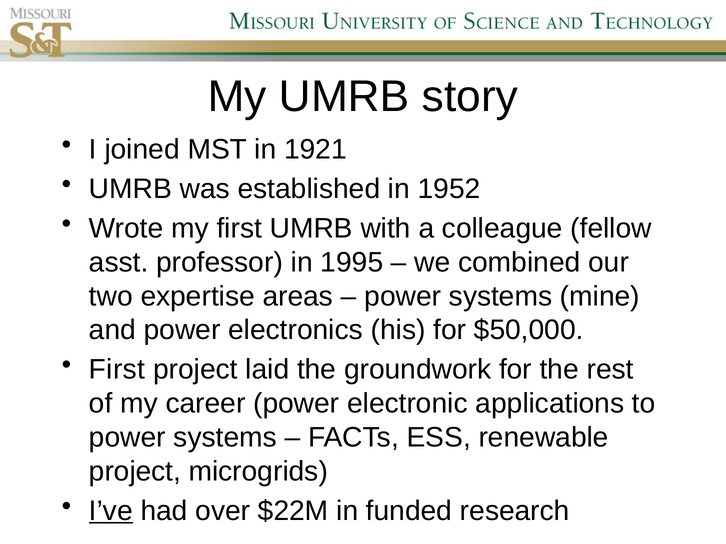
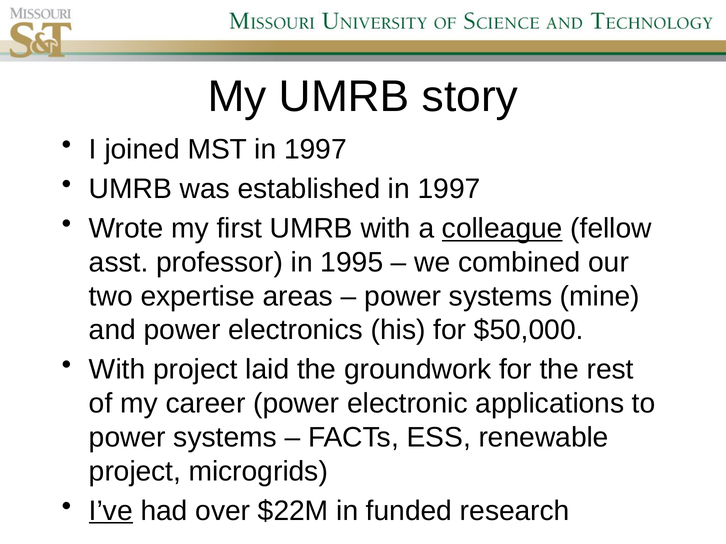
MST in 1921: 1921 -> 1997
established in 1952: 1952 -> 1997
colleague underline: none -> present
First at (117, 370): First -> With
